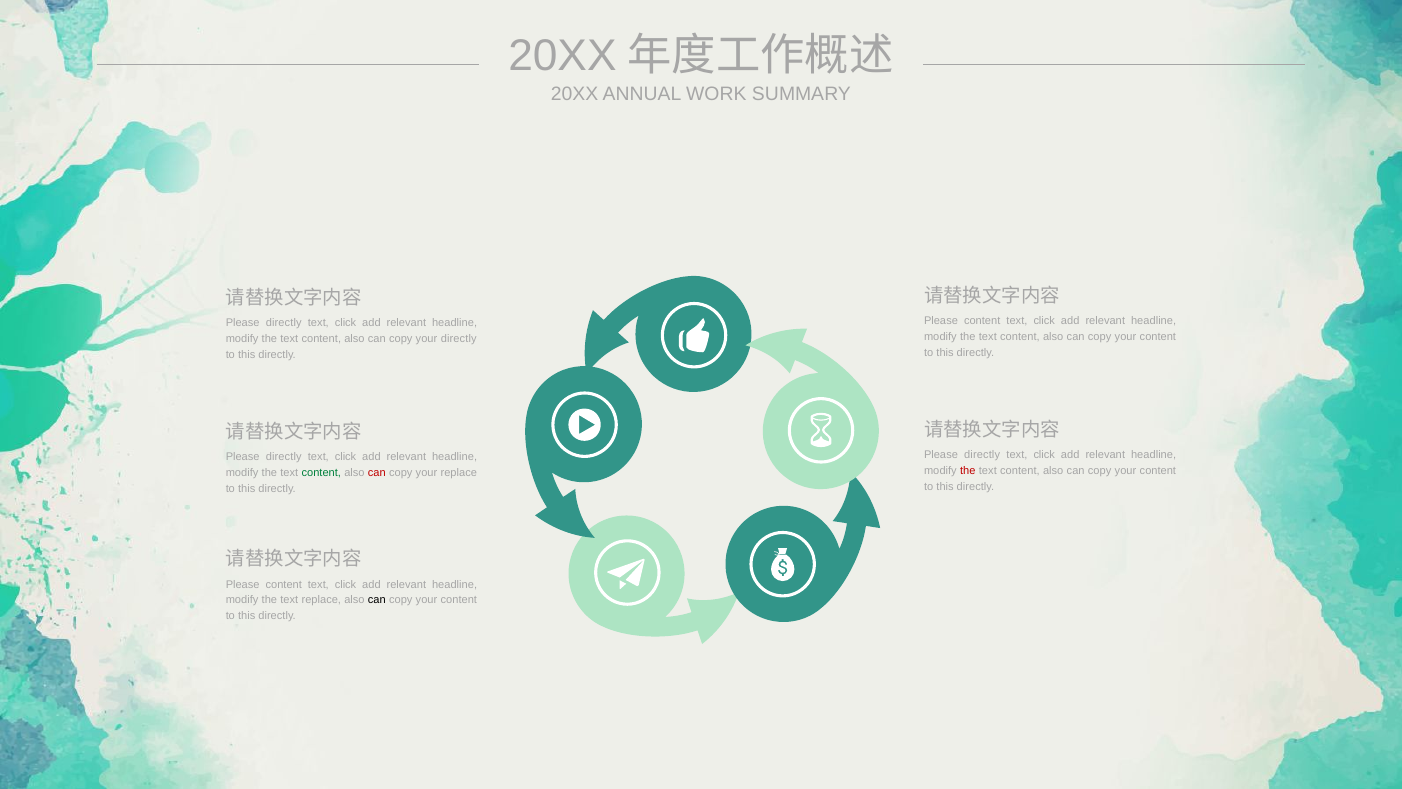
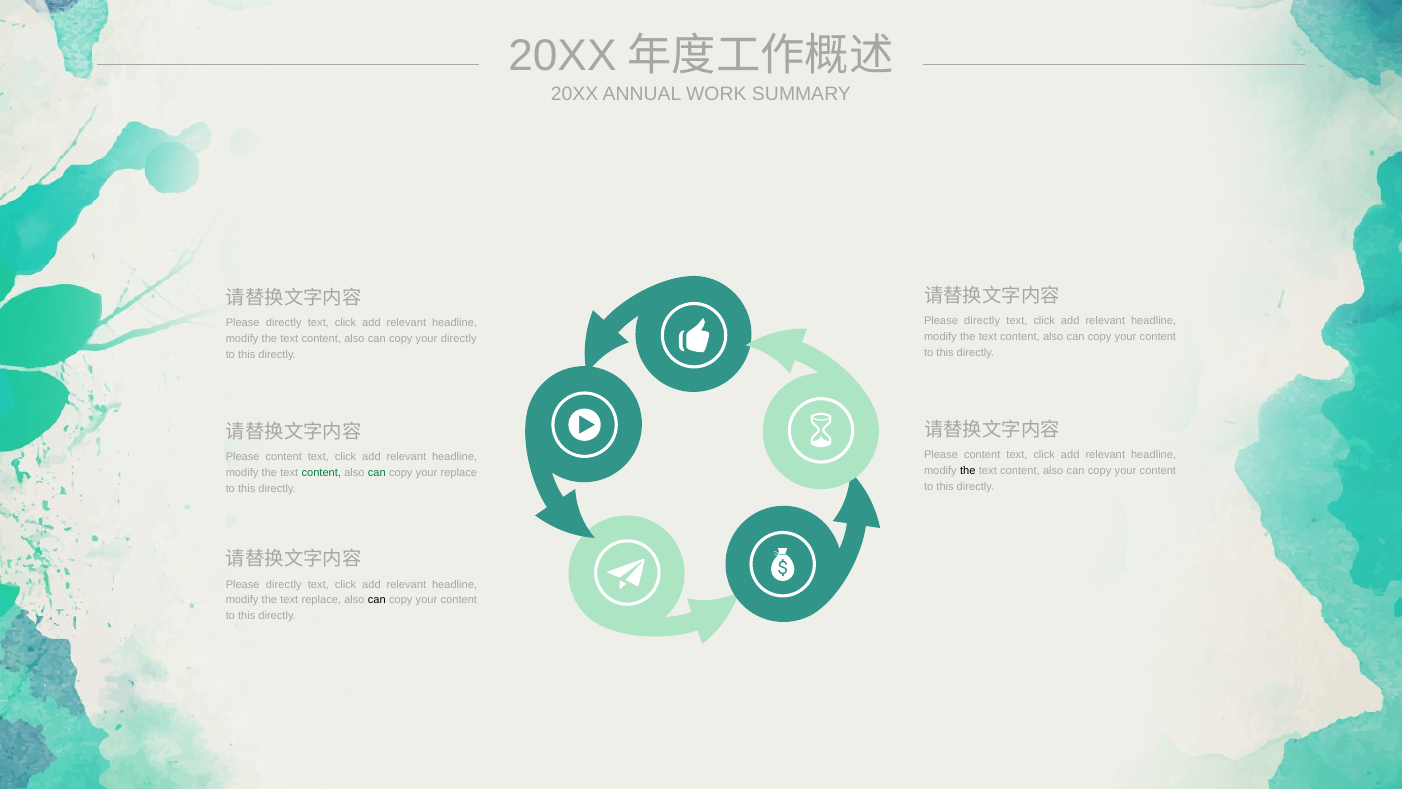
content at (982, 321): content -> directly
directly at (982, 455): directly -> content
directly at (284, 457): directly -> content
the at (968, 471) colour: red -> black
can at (377, 473) colour: red -> green
content at (284, 584): content -> directly
